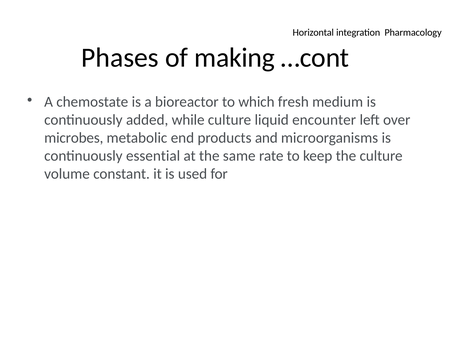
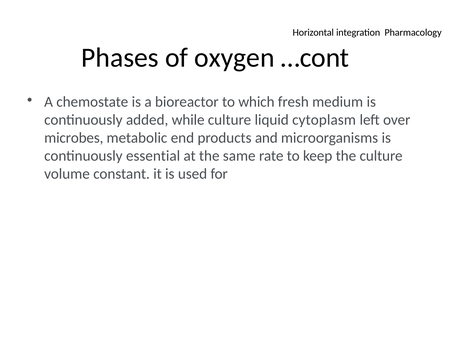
making: making -> oxygen
encounter: encounter -> cytoplasm
